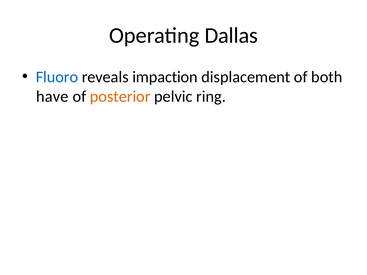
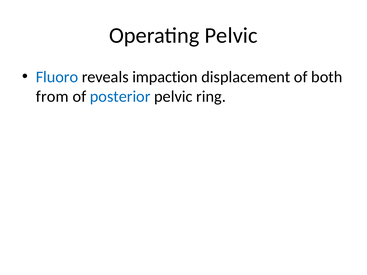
Operating Dallas: Dallas -> Pelvic
have: have -> from
posterior colour: orange -> blue
